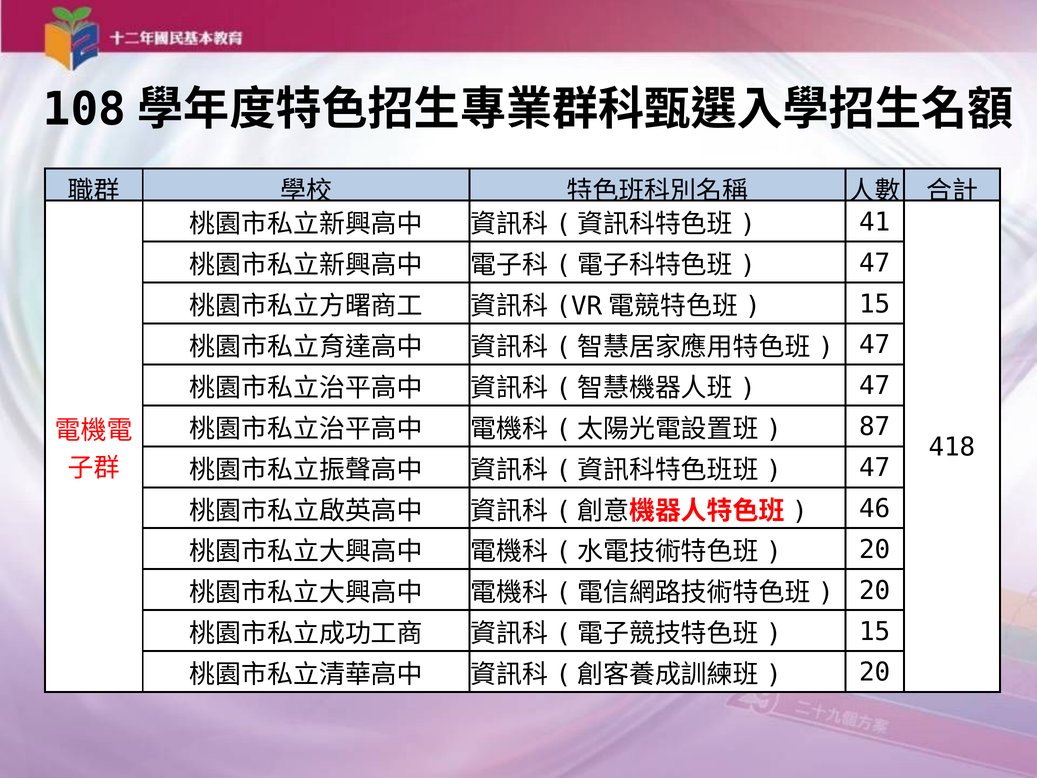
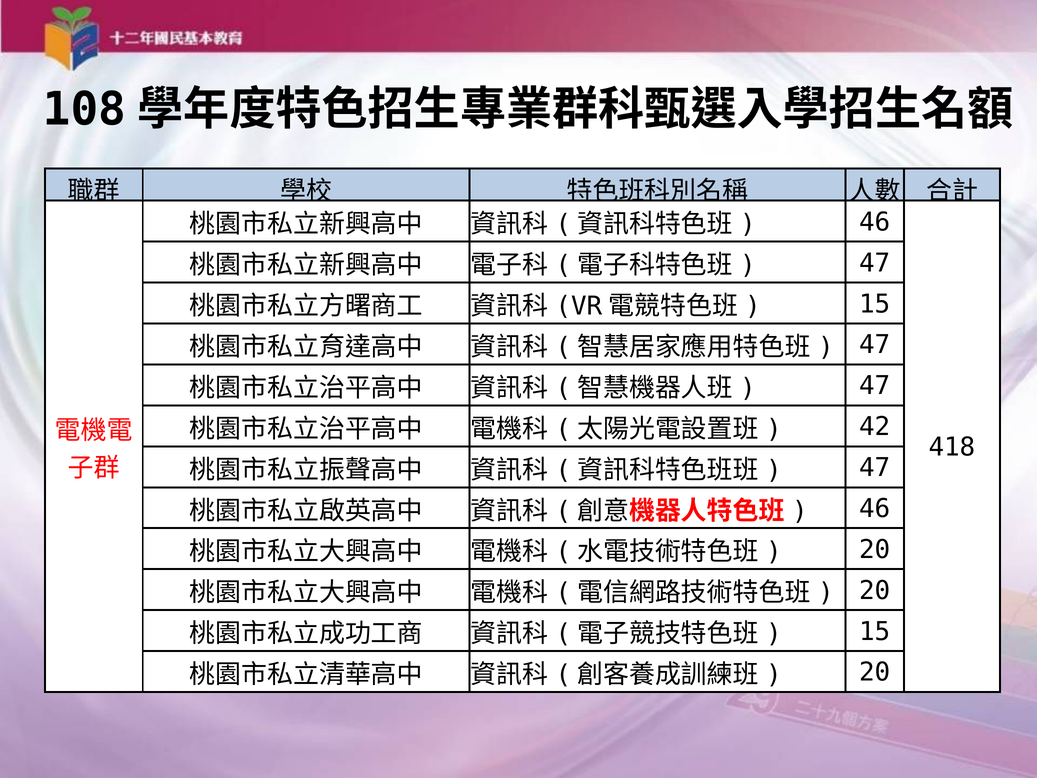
41 at (875, 222): 41 -> 46
87: 87 -> 42
